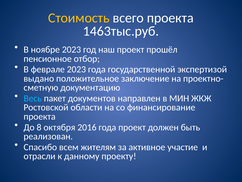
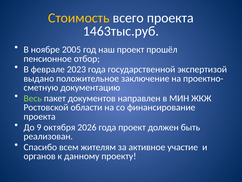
ноябре 2023: 2023 -> 2005
Весь colour: light blue -> light green
8: 8 -> 9
2016: 2016 -> 2026
отрасли: отрасли -> органов
